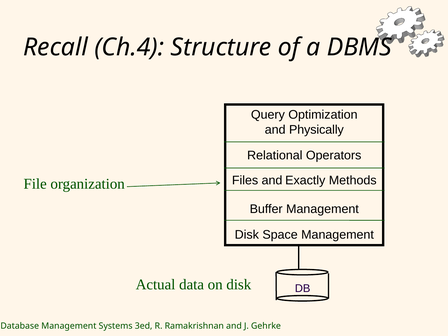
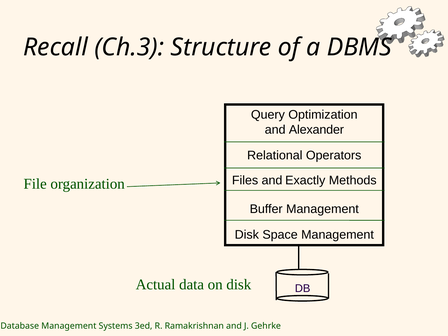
Ch.4: Ch.4 -> Ch.3
Physically: Physically -> Alexander
